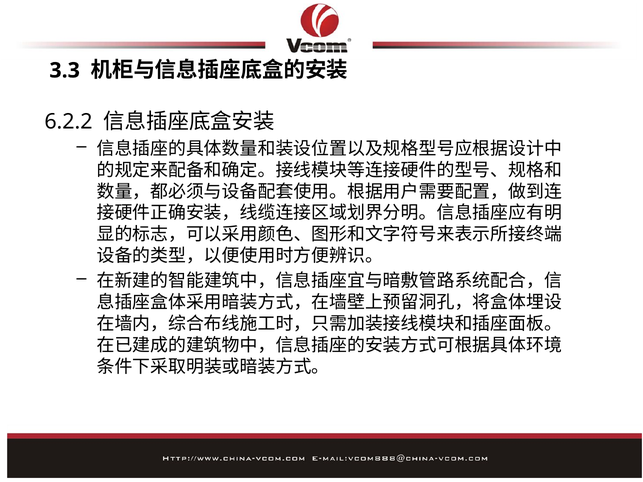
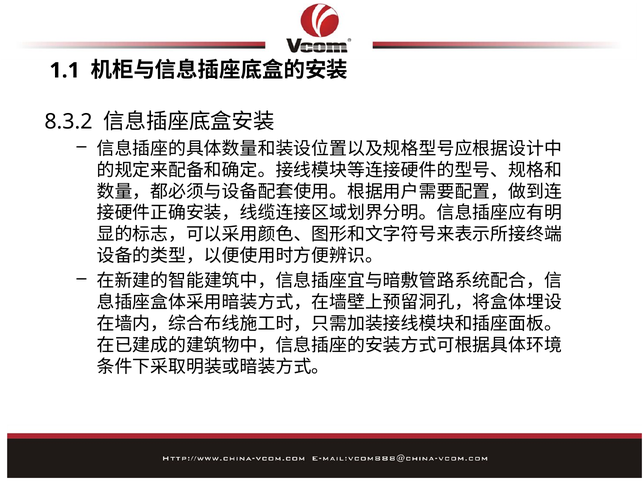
3.3: 3.3 -> 1.1
6.2.2: 6.2.2 -> 8.3.2
